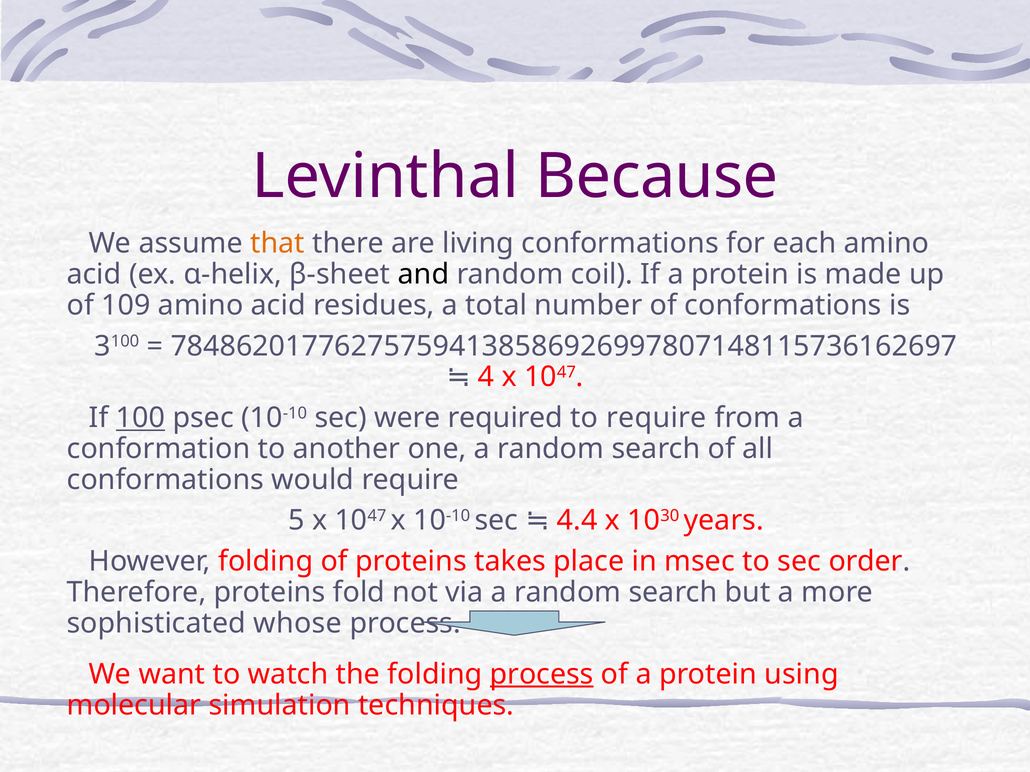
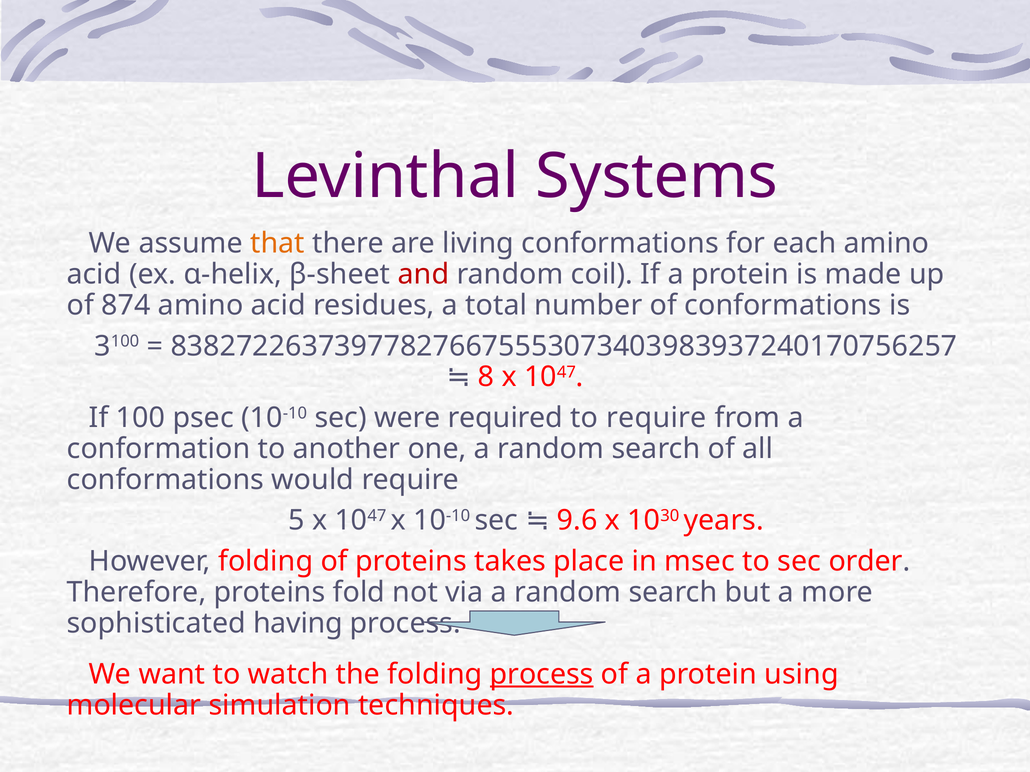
Because: Because -> Systems
and colour: black -> red
109: 109 -> 874
784862017762757594138586926997807148115736162697: 784862017762757594138586926997807148115736162697 -> 838272263739778276675553073403983937240170756257
4: 4 -> 8
100 underline: present -> none
4.4: 4.4 -> 9.6
whose: whose -> having
